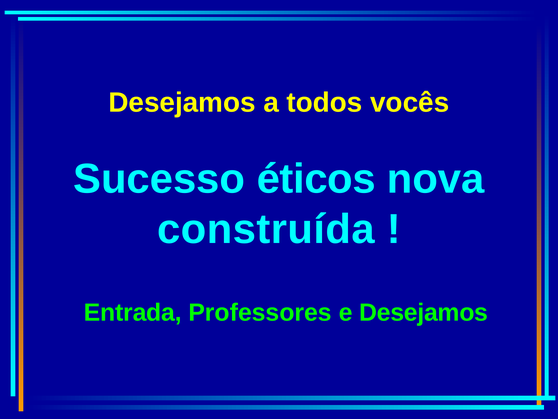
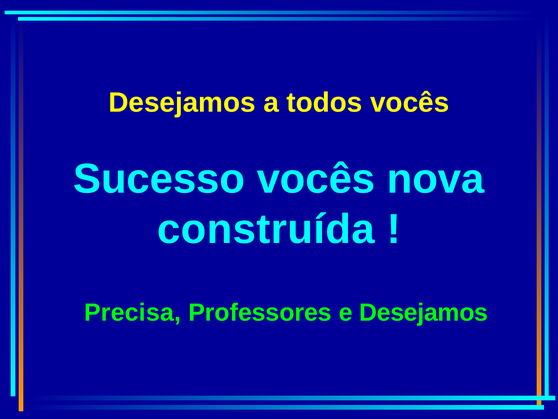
Sucesso éticos: éticos -> vocês
Entrada: Entrada -> Precisa
